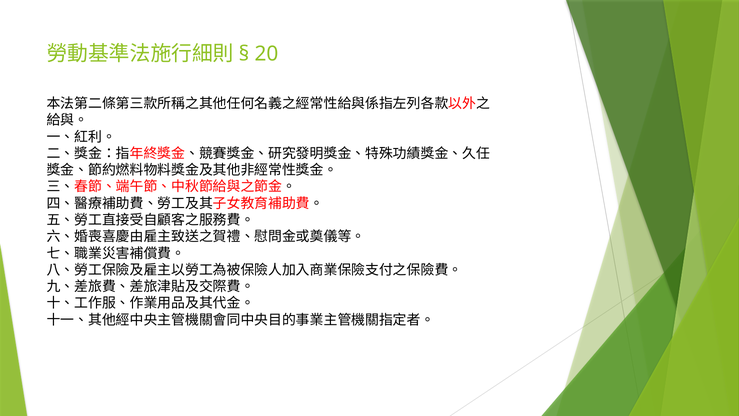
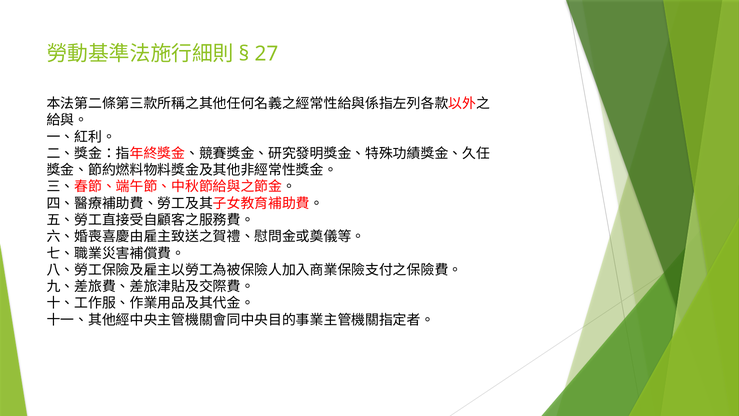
20: 20 -> 27
